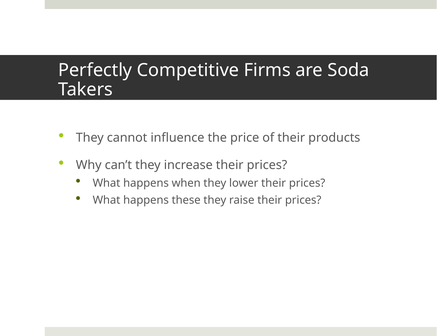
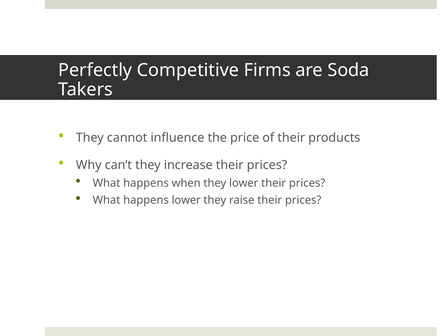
happens these: these -> lower
